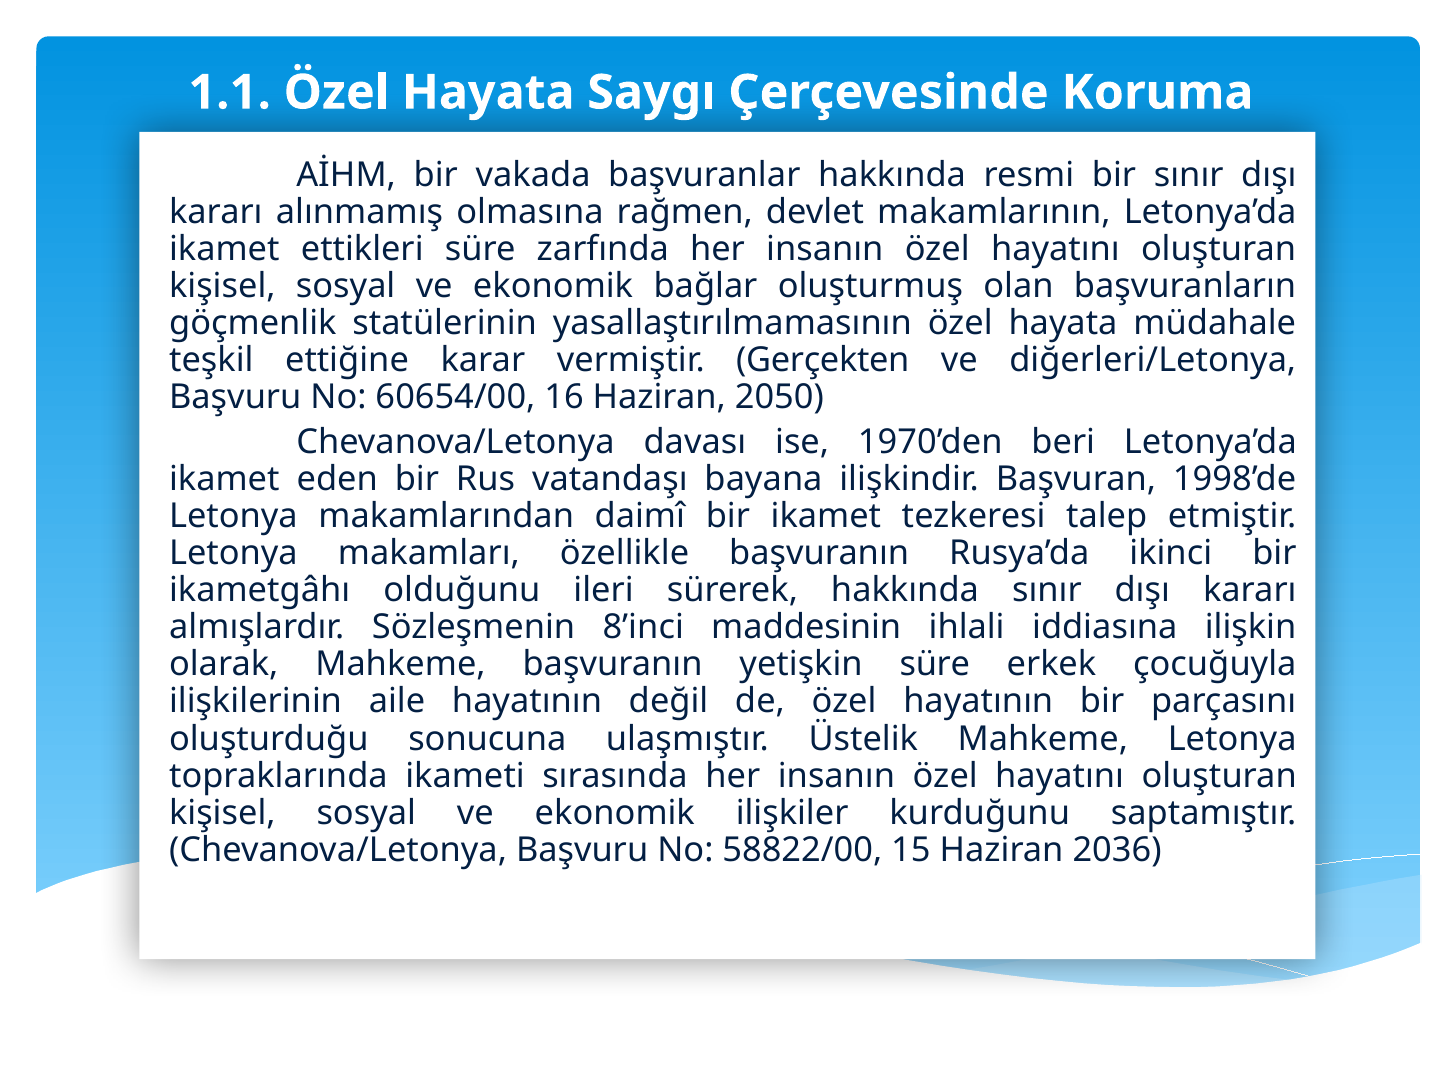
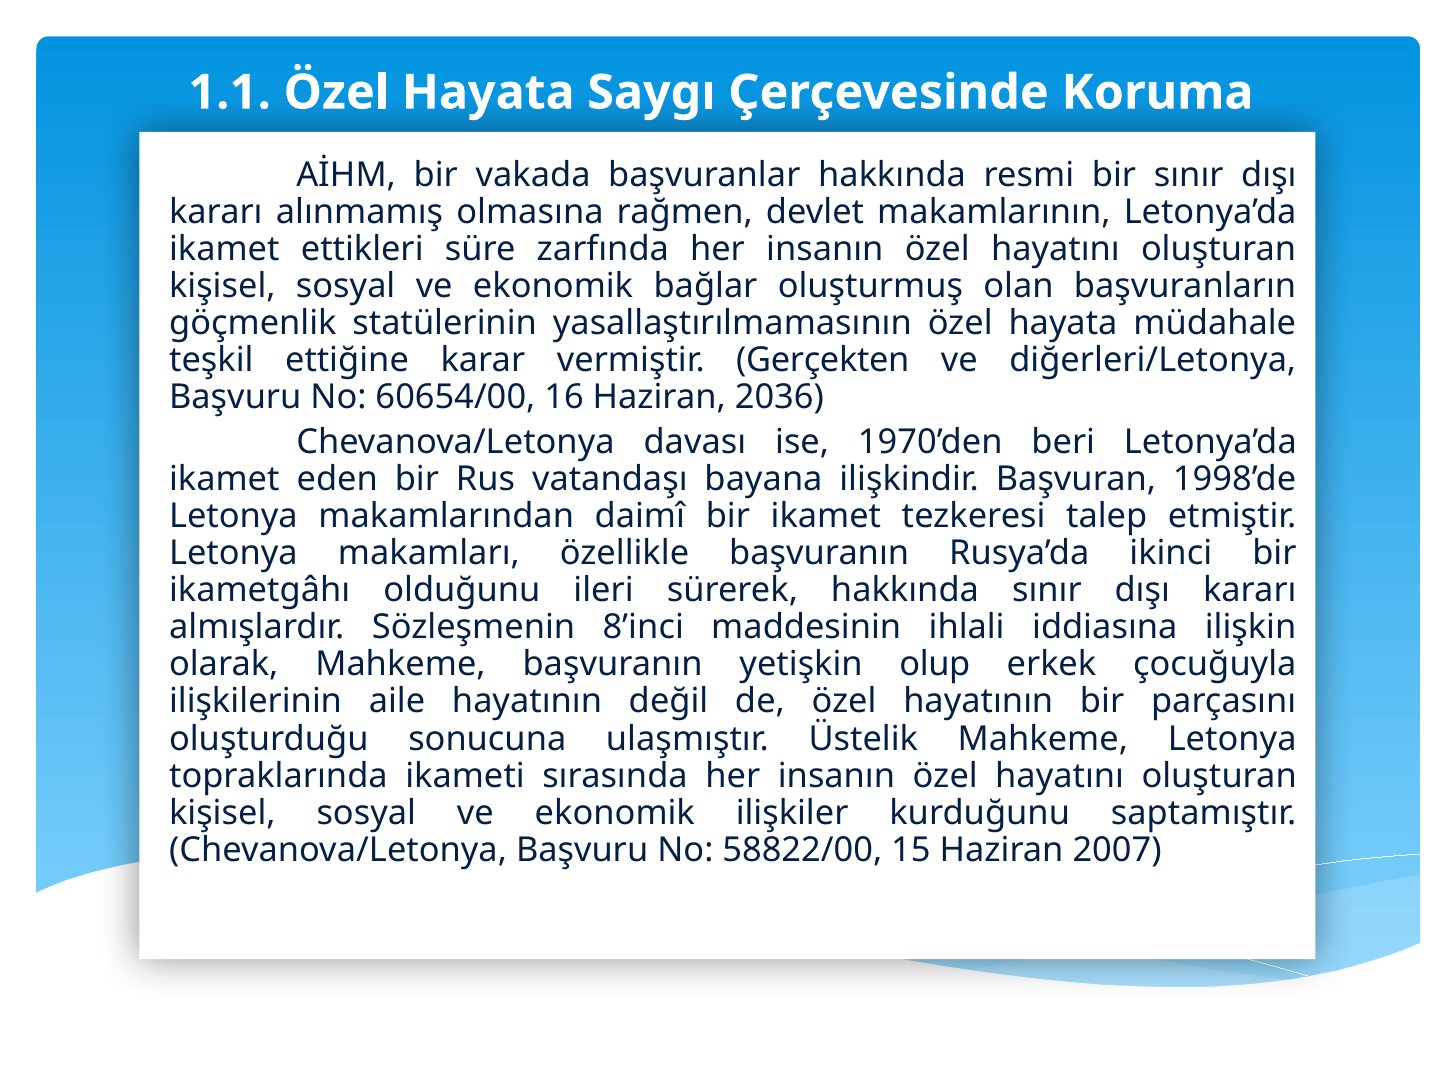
2050: 2050 -> 2036
yetişkin süre: süre -> olup
2036: 2036 -> 2007
